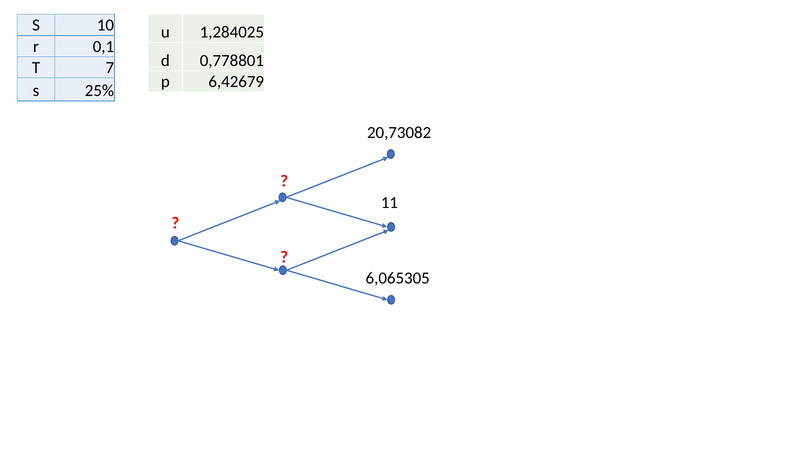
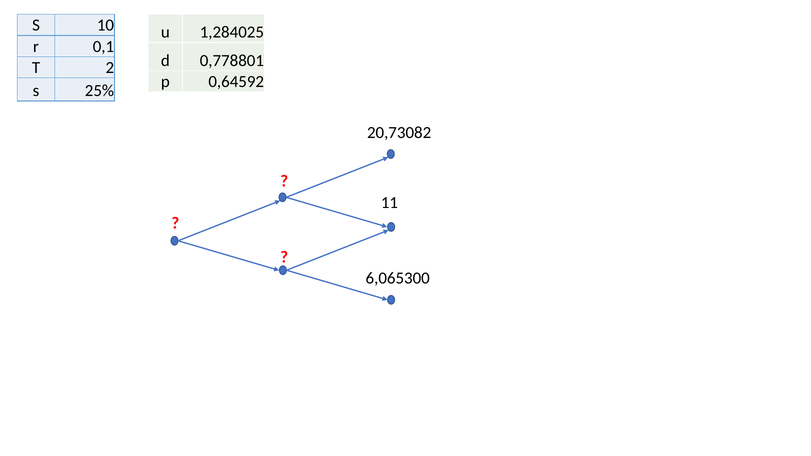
7: 7 -> 2
6,42679: 6,42679 -> 0,64592
6,065305: 6,065305 -> 6,065300
